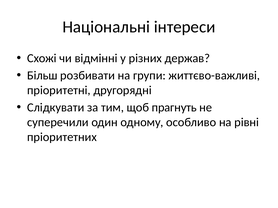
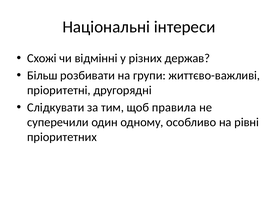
прагнуть: прагнуть -> правила
